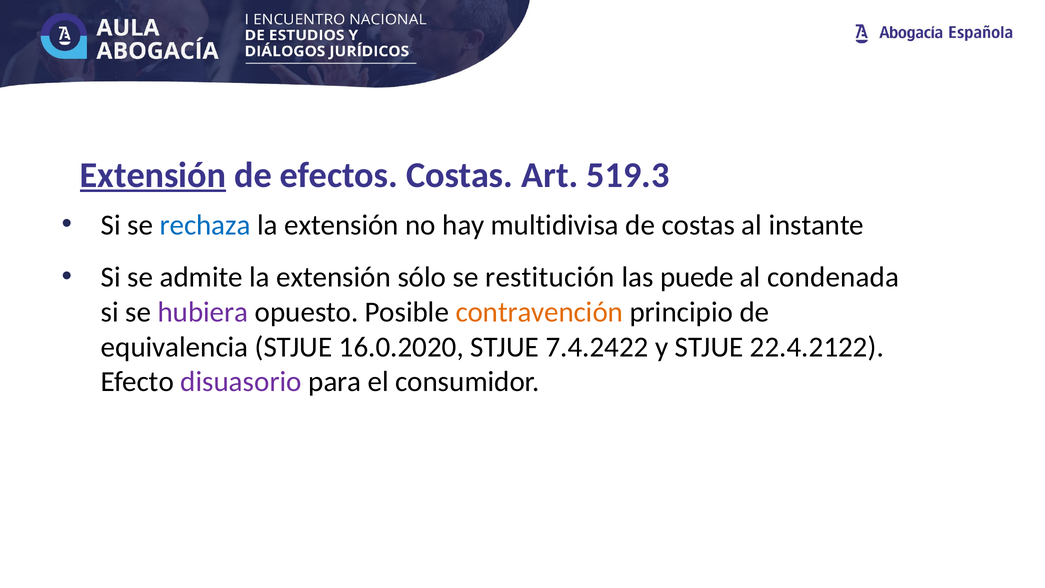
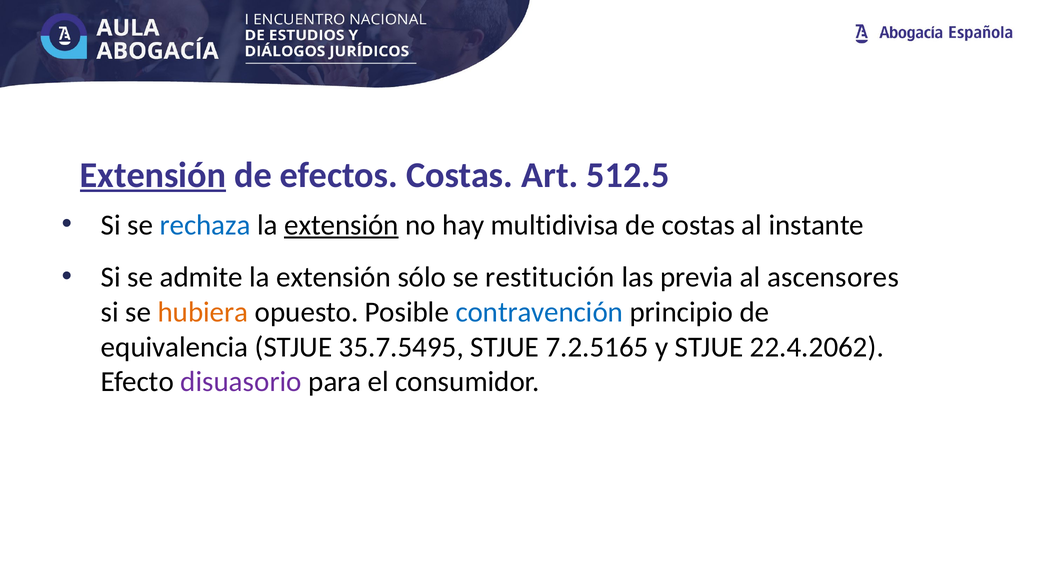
519.3: 519.3 -> 512.5
extensión at (341, 225) underline: none -> present
puede: puede -> previa
condenada: condenada -> ascensores
hubiera colour: purple -> orange
contravención colour: orange -> blue
16.0.2020: 16.0.2020 -> 35.7.5495
7.4.2422: 7.4.2422 -> 7.2.5165
22.4.2122: 22.4.2122 -> 22.4.2062
